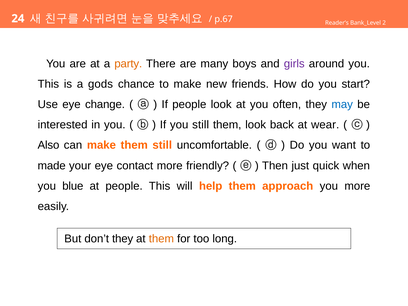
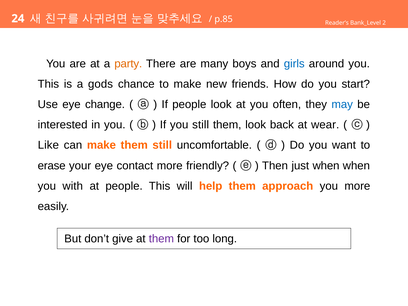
p.67: p.67 -> p.85
girls colour: purple -> blue
Also: Also -> Like
made: made -> erase
just quick: quick -> when
blue: blue -> with
don’t they: they -> give
them at (161, 239) colour: orange -> purple
